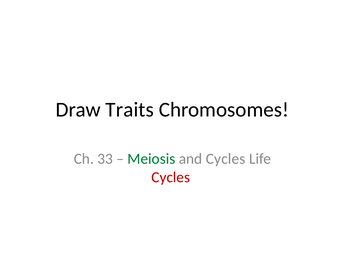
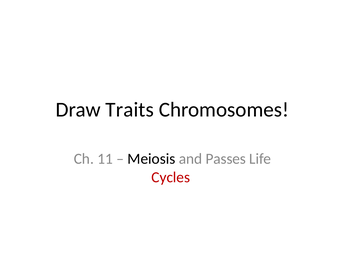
33: 33 -> 11
Meiosis colour: green -> black
and Cycles: Cycles -> Passes
